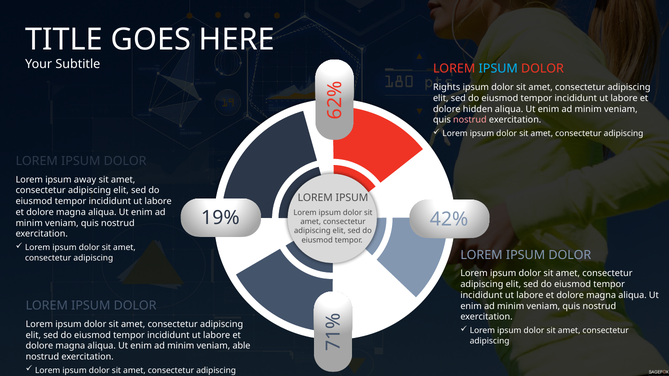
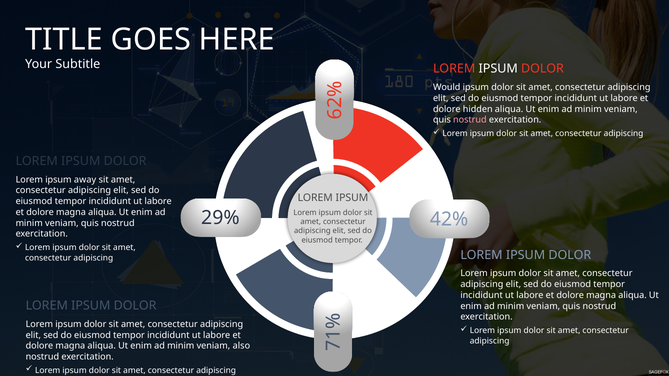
IPSUM at (498, 69) colour: light blue -> white
Rights: Rights -> Would
19%: 19% -> 29%
able: able -> also
